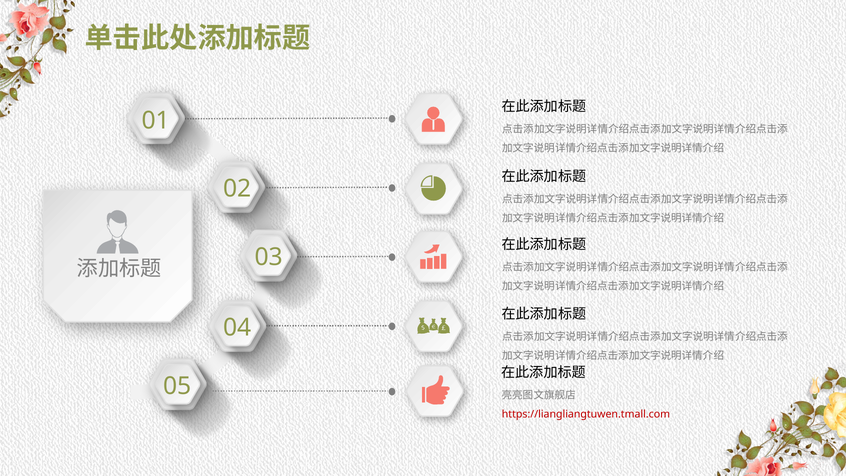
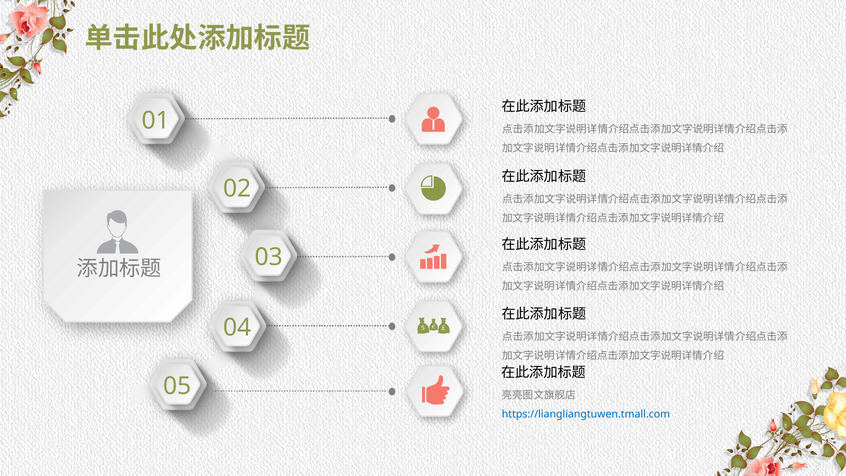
https://liangliangtuwen.tmall.com colour: red -> blue
